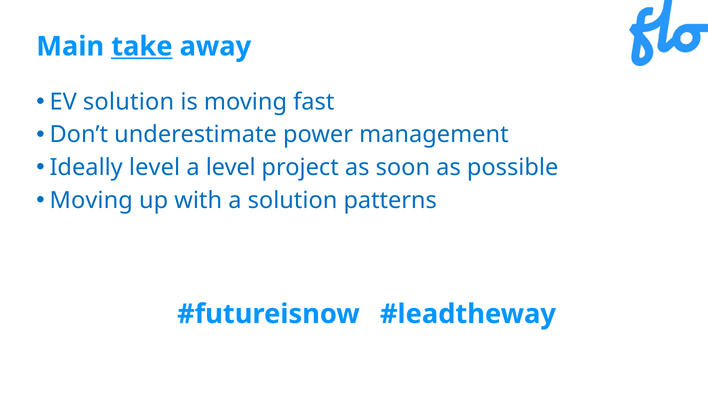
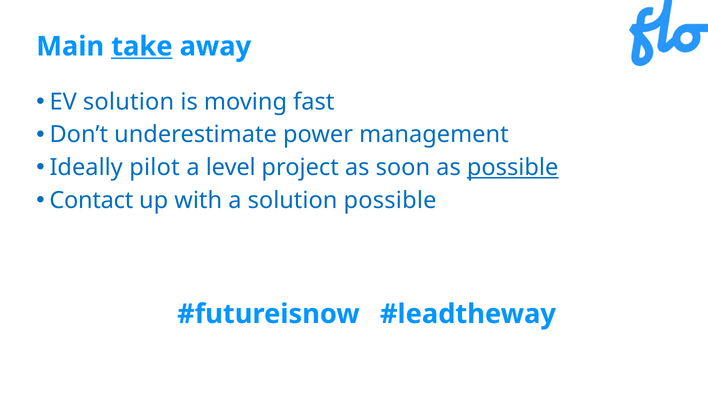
Ideally level: level -> pilot
possible at (513, 168) underline: none -> present
Moving at (91, 201): Moving -> Contact
solution patterns: patterns -> possible
